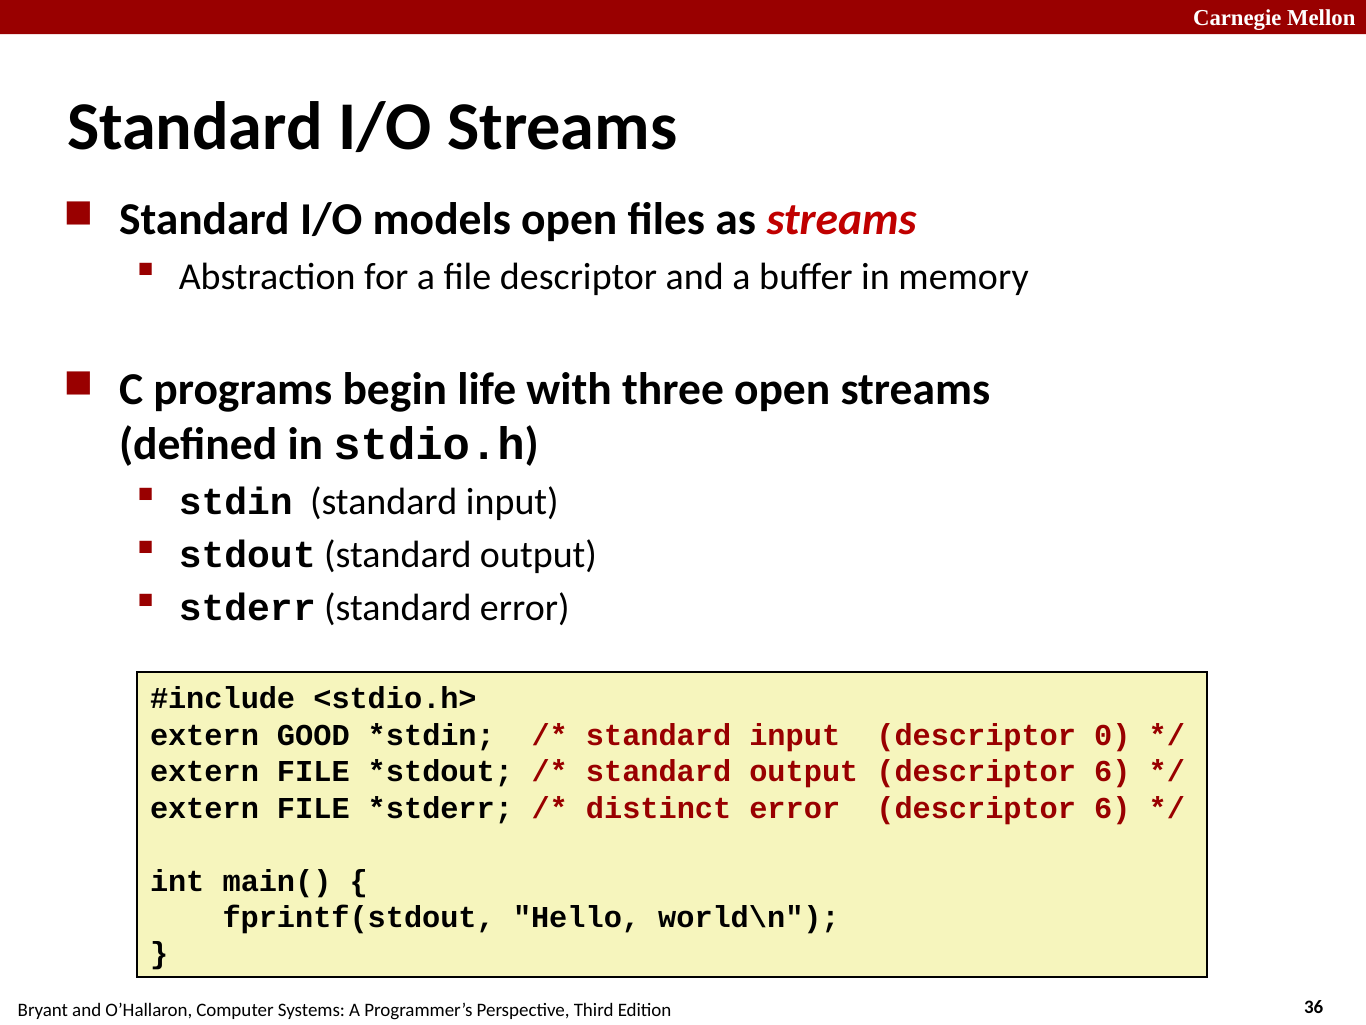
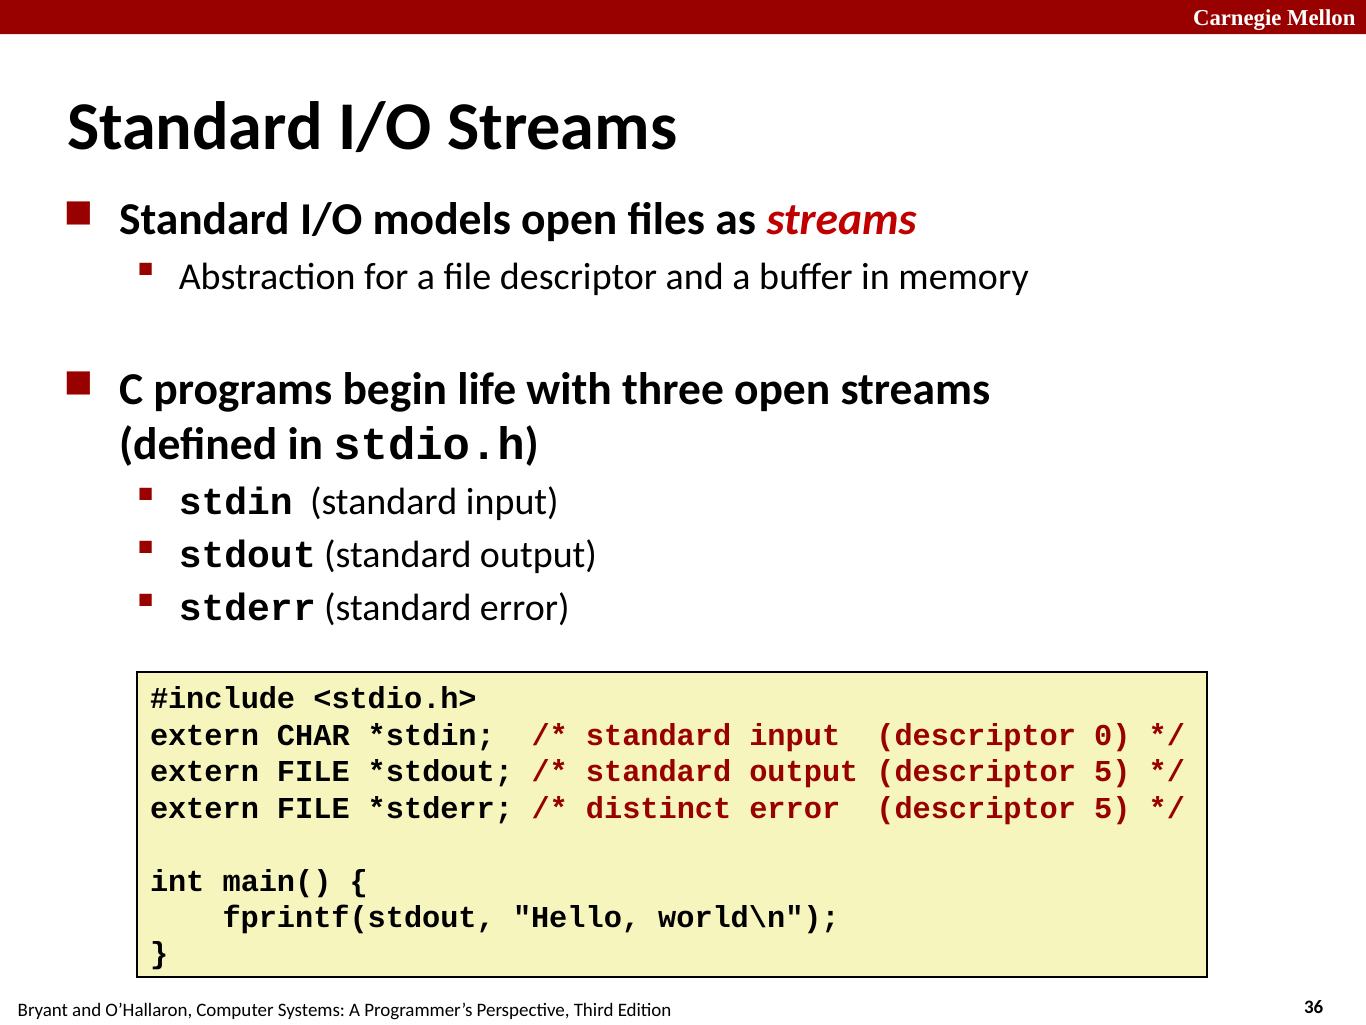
GOOD: GOOD -> CHAR
output descriptor 6: 6 -> 5
error descriptor 6: 6 -> 5
